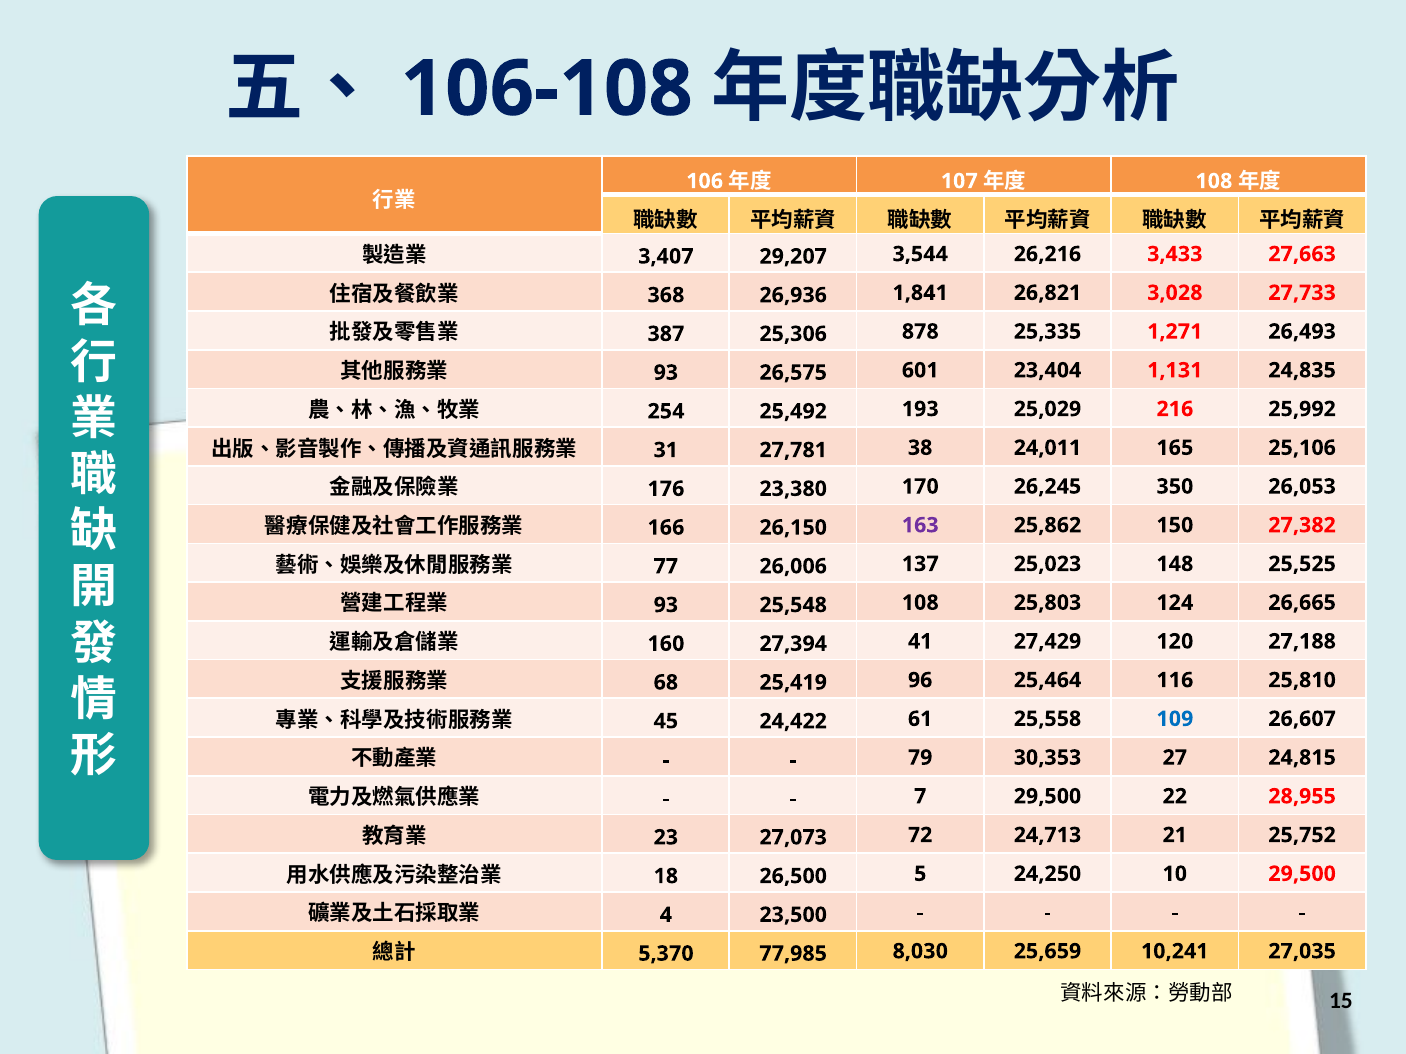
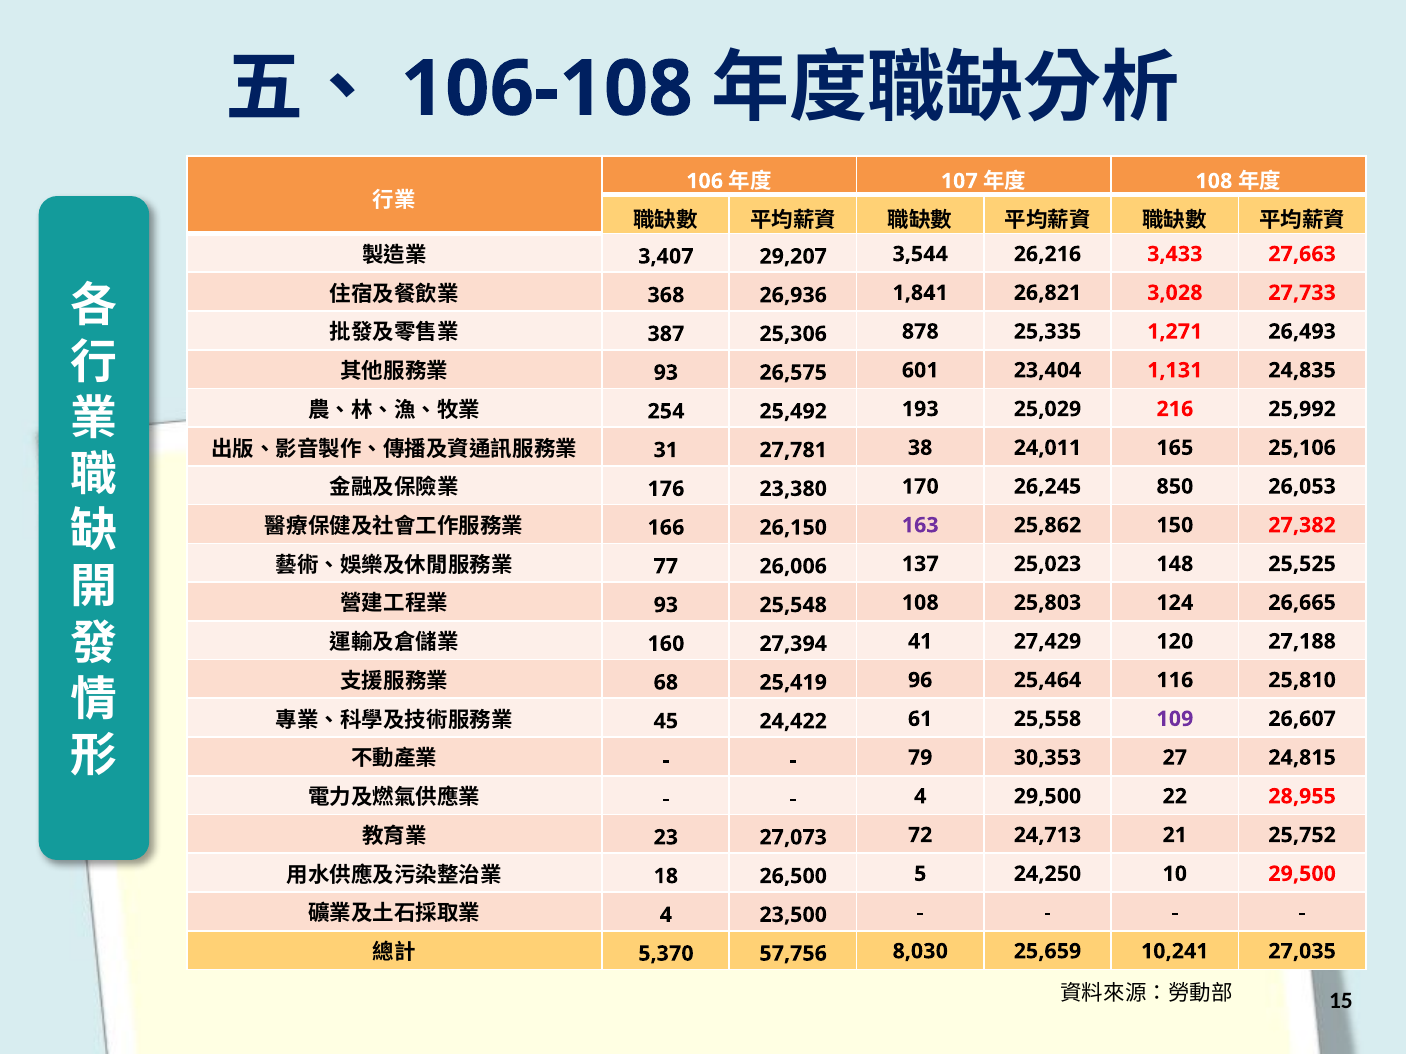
350: 350 -> 850
109 colour: blue -> purple
7 at (920, 797): 7 -> 4
77,985: 77,985 -> 57,756
